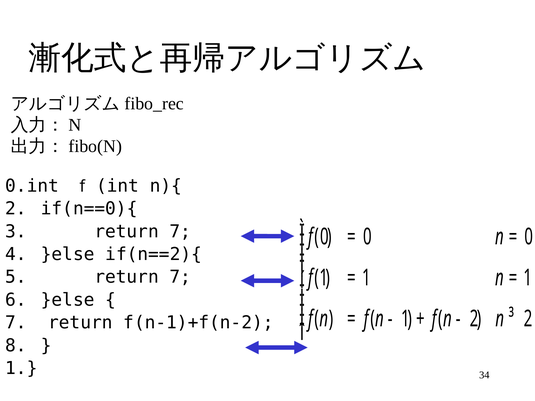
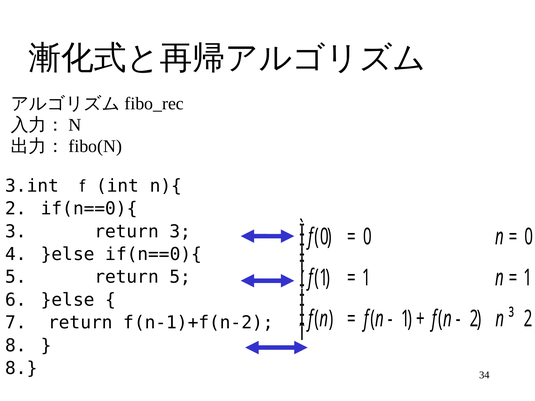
0.int: 0.int -> 3.int
3 return 7: 7 -> 3
}else if(n==2){: if(n==2){ -> if(n==0){
5 return 7: 7 -> 5
1 at (21, 369): 1 -> 8
